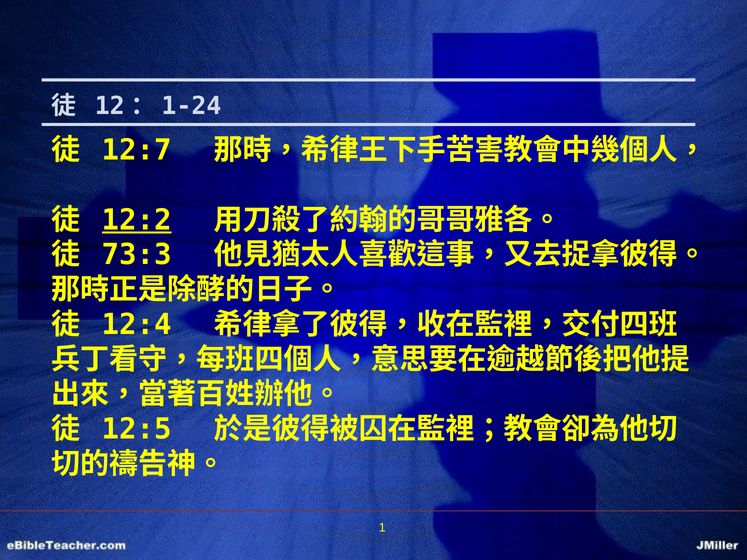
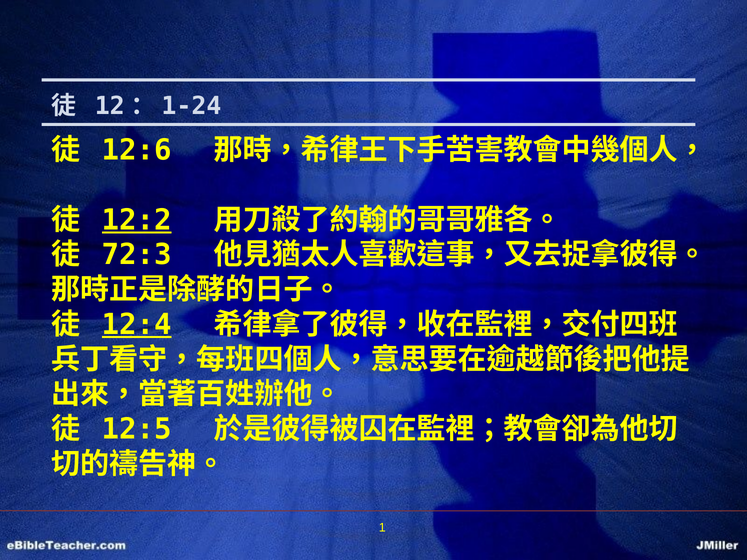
12:7: 12:7 -> 12:6
73:3: 73:3 -> 72:3
12:4 underline: none -> present
